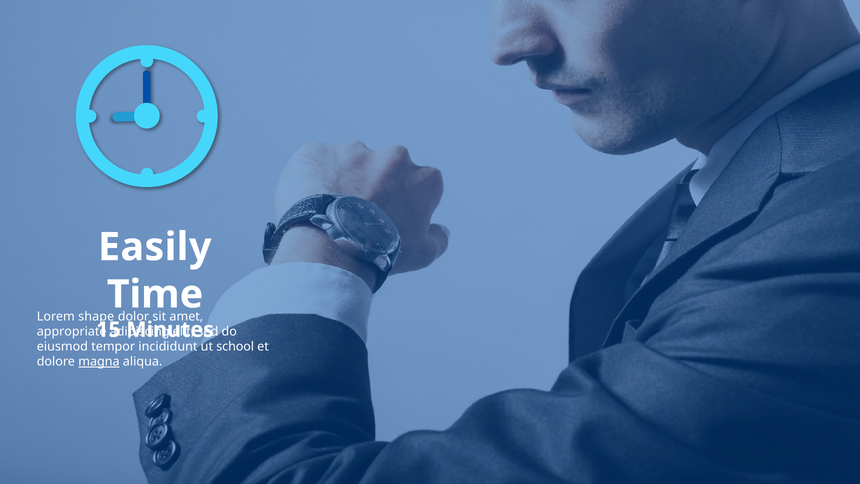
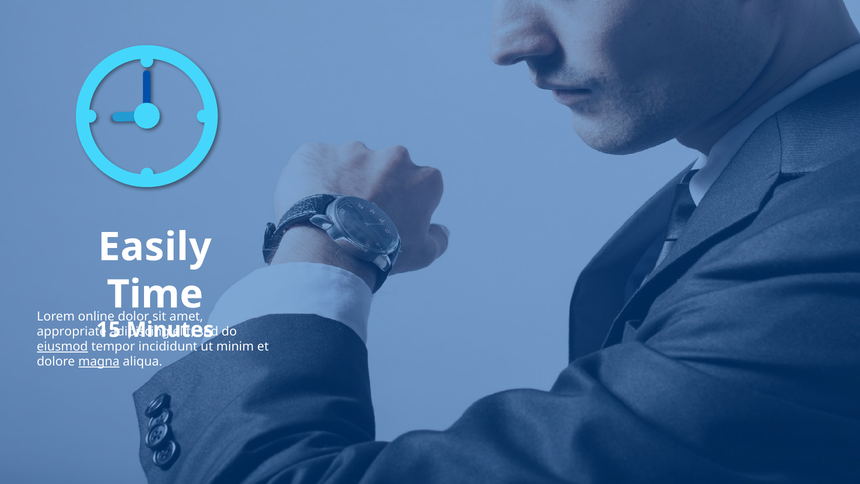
shape: shape -> online
eiusmod underline: none -> present
school: school -> minim
